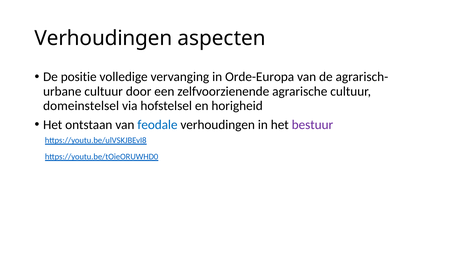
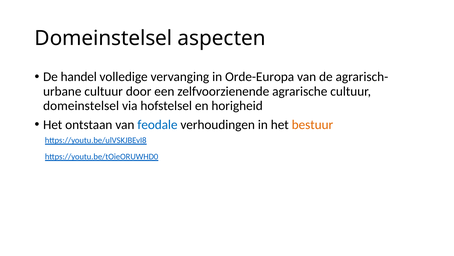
Verhoudingen at (103, 38): Verhoudingen -> Domeinstelsel
positie: positie -> handel
bestuur colour: purple -> orange
